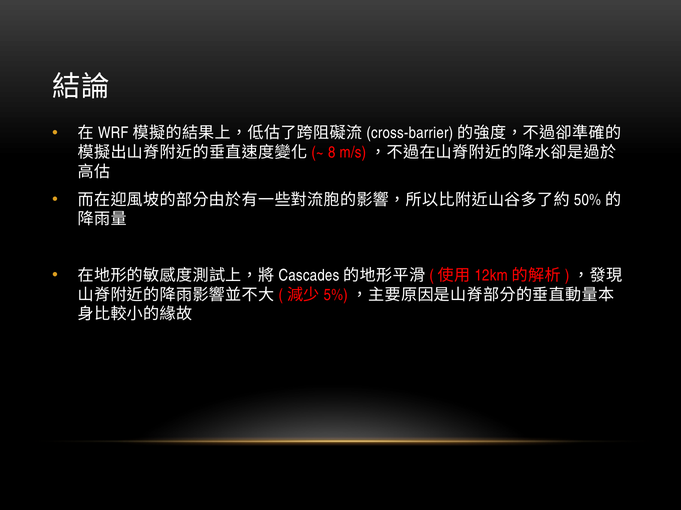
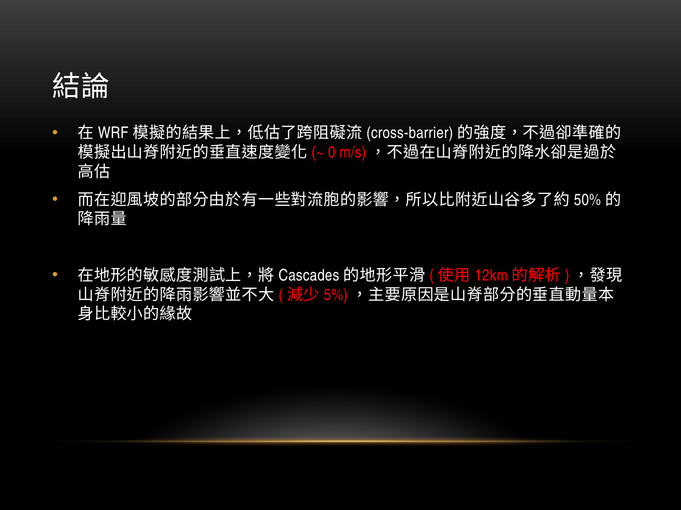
8: 8 -> 0
